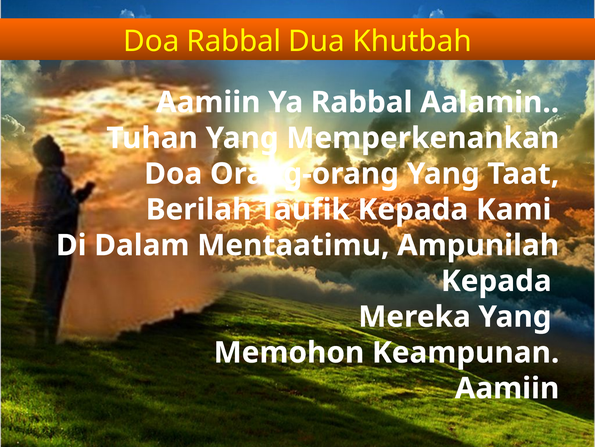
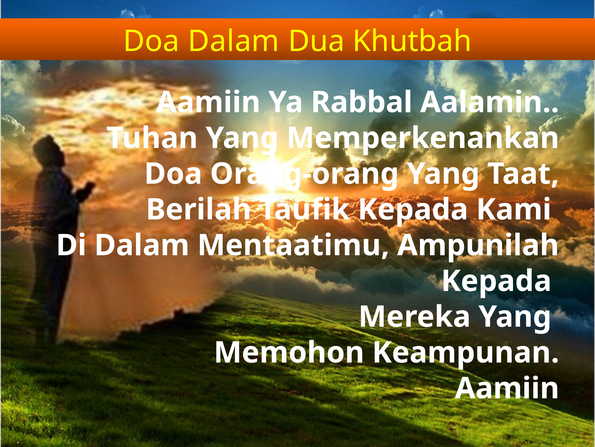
Doa Rabbal: Rabbal -> Dalam
